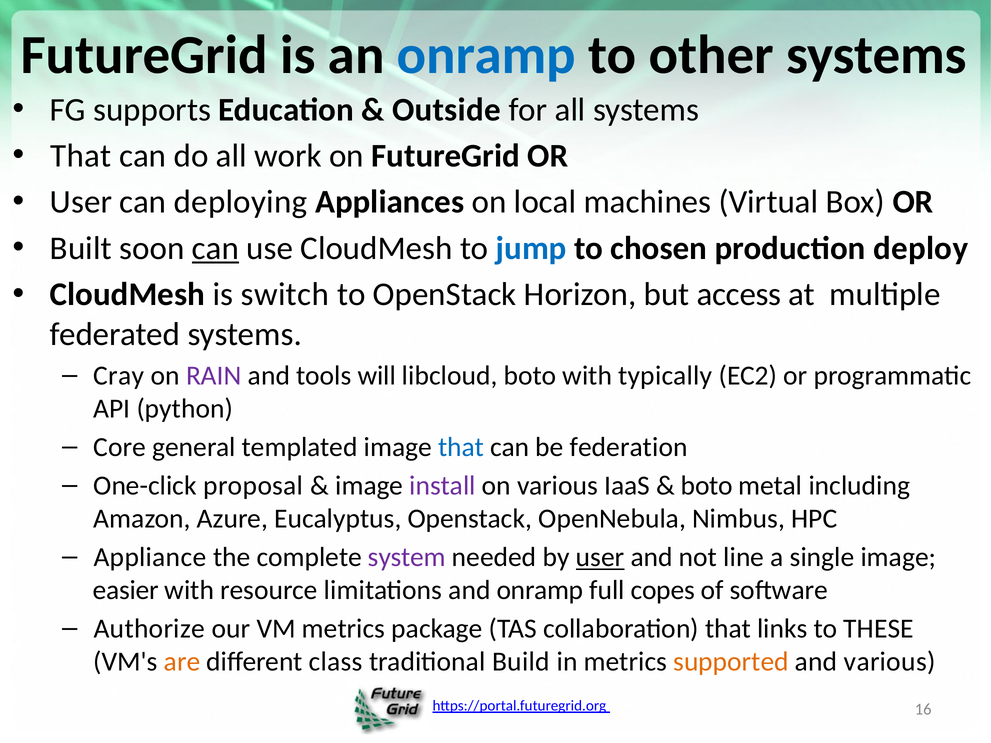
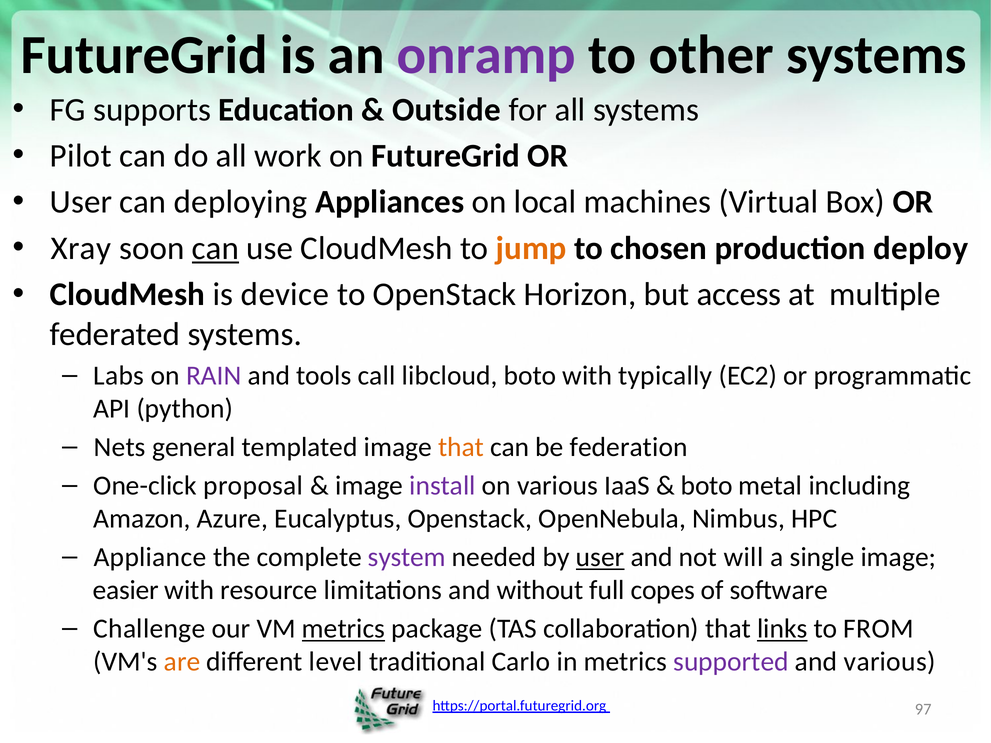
onramp at (486, 55) colour: blue -> purple
That at (81, 156): That -> Pilot
Built: Built -> Xray
jump colour: blue -> orange
switch: switch -> device
Cray: Cray -> Labs
will: will -> call
Core: Core -> Nets
that at (461, 447) colour: blue -> orange
line: line -> will
and onramp: onramp -> without
Authorize: Authorize -> Challenge
metrics at (344, 629) underline: none -> present
links underline: none -> present
THESE: THESE -> FROM
class: class -> level
Build: Build -> Carlo
supported colour: orange -> purple
16: 16 -> 97
